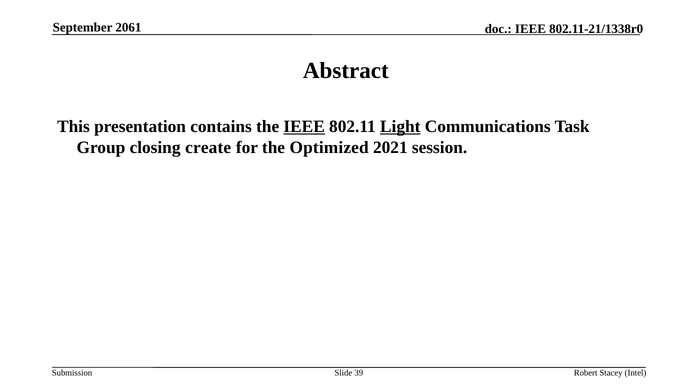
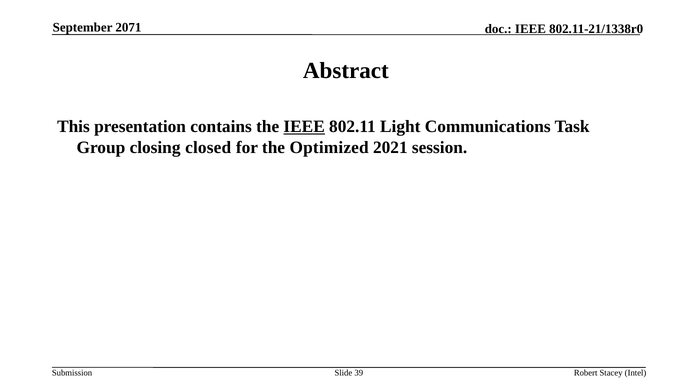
2061: 2061 -> 2071
Light underline: present -> none
create: create -> closed
